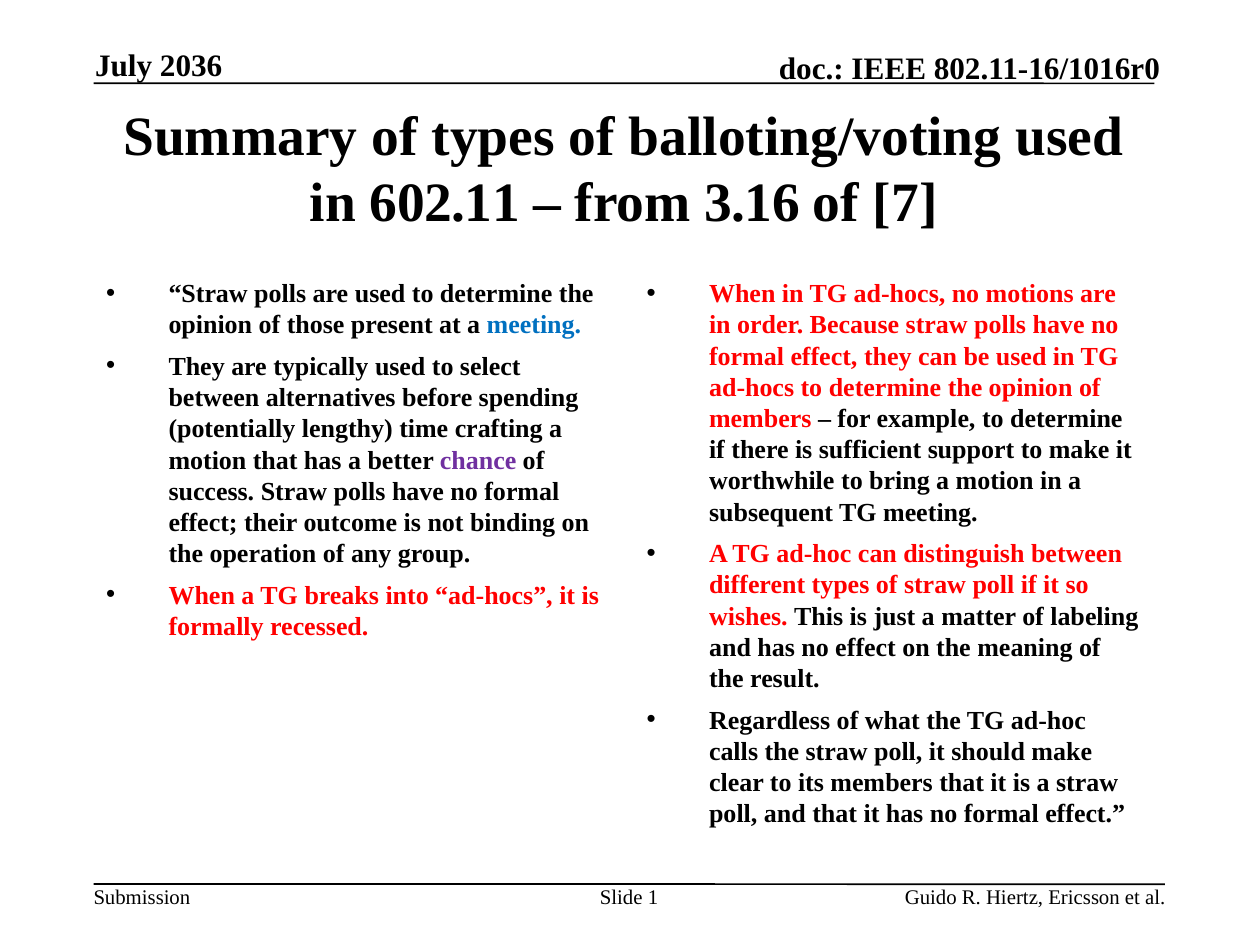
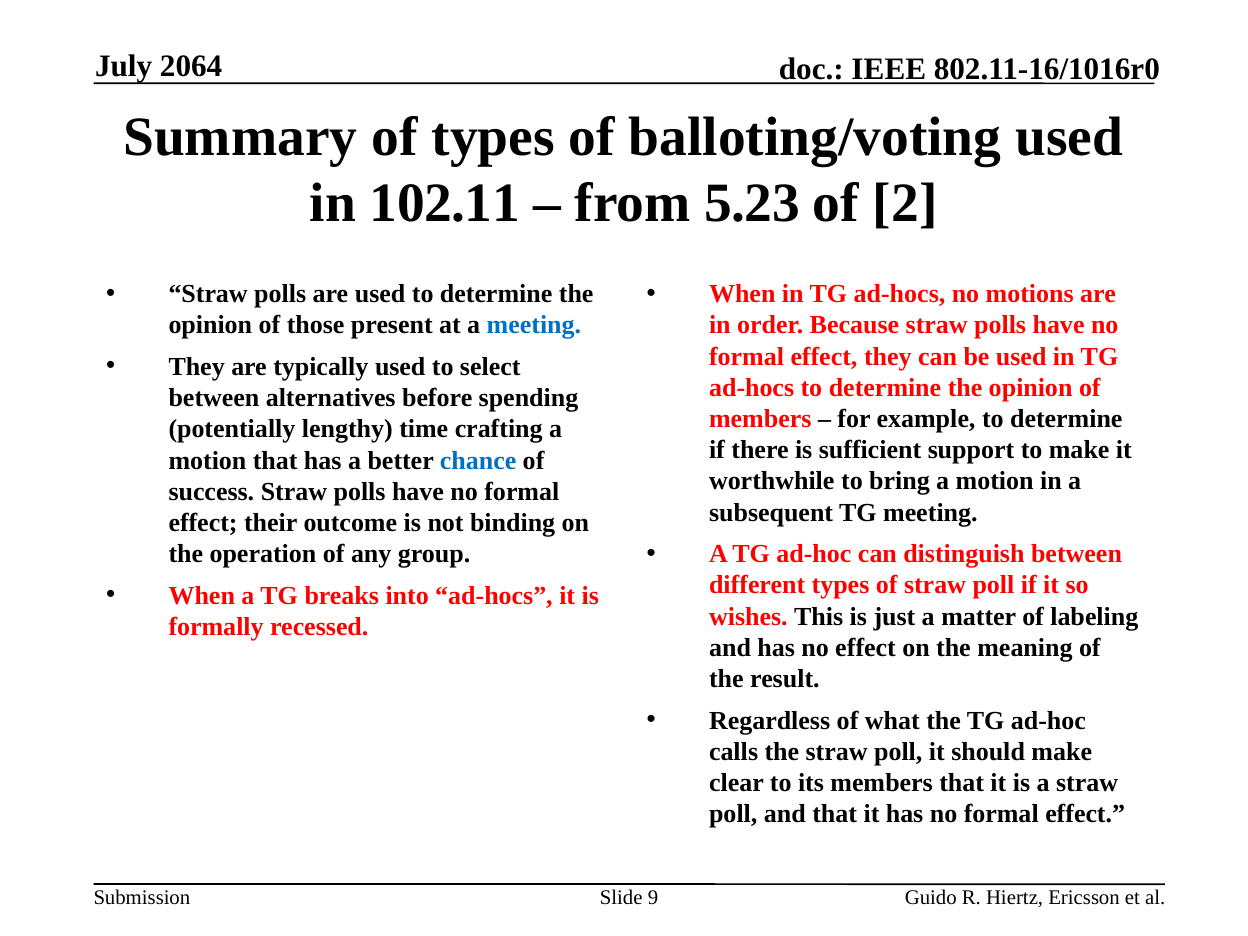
2036: 2036 -> 2064
602.11: 602.11 -> 102.11
3.16: 3.16 -> 5.23
7: 7 -> 2
chance colour: purple -> blue
1: 1 -> 9
